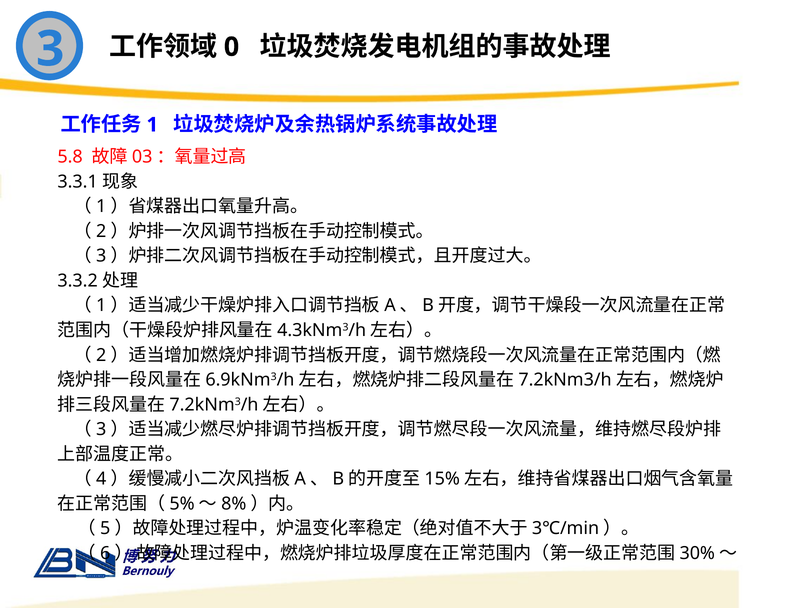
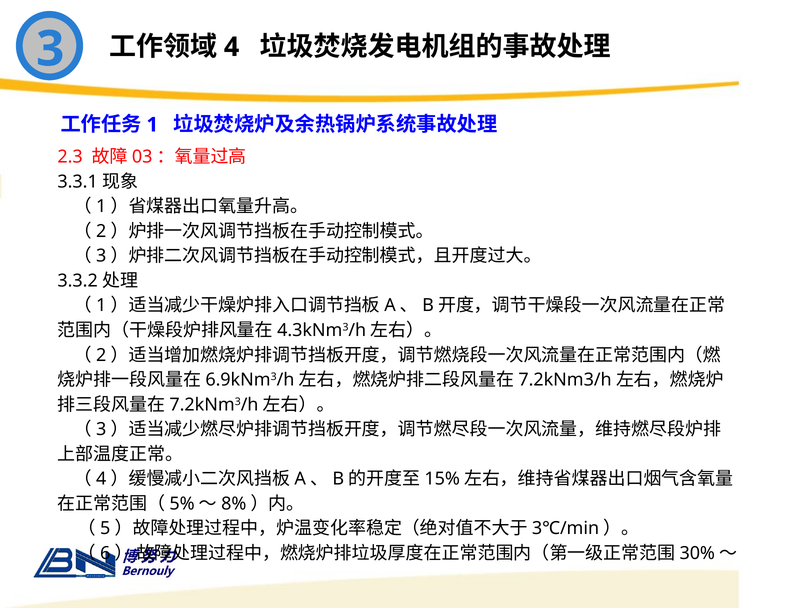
0: 0 -> 4
5.8: 5.8 -> 2.3
